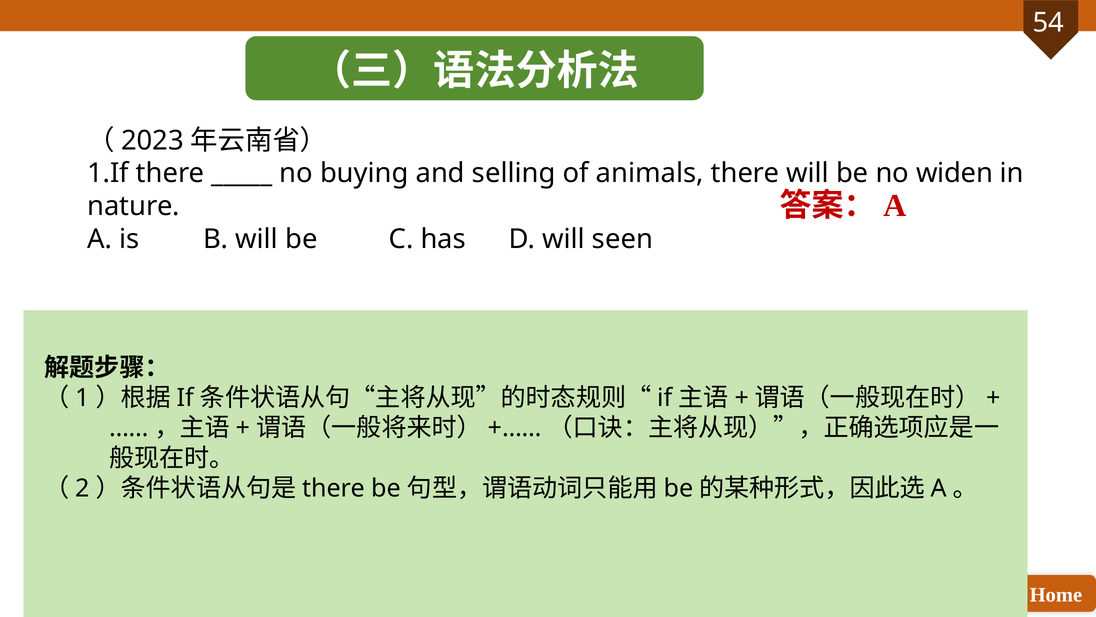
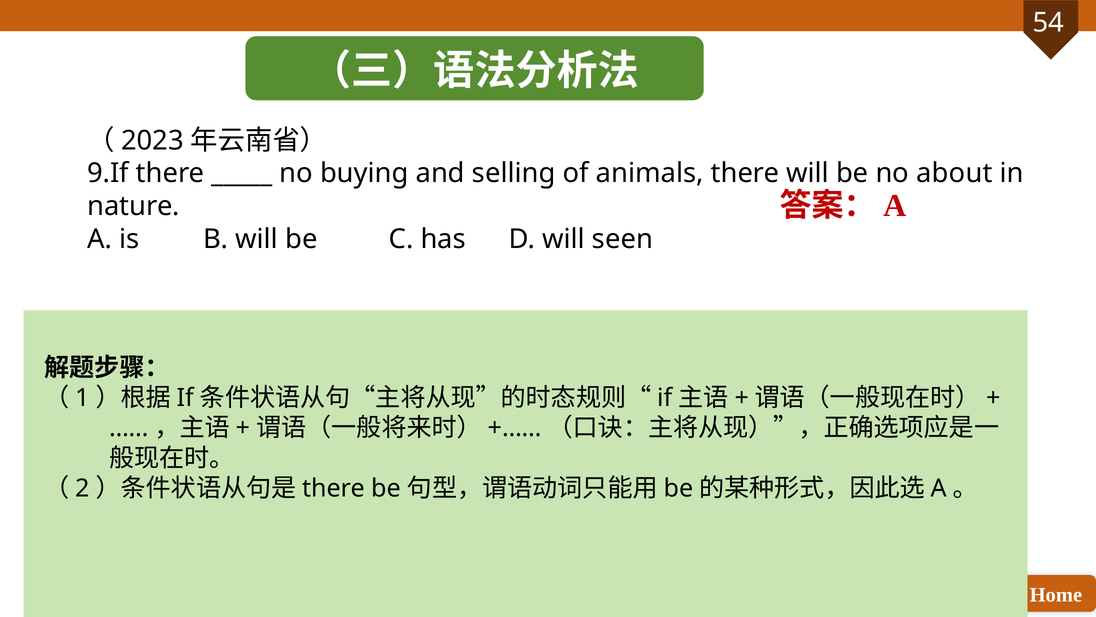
1.If: 1.If -> 9.If
widen: widen -> about
